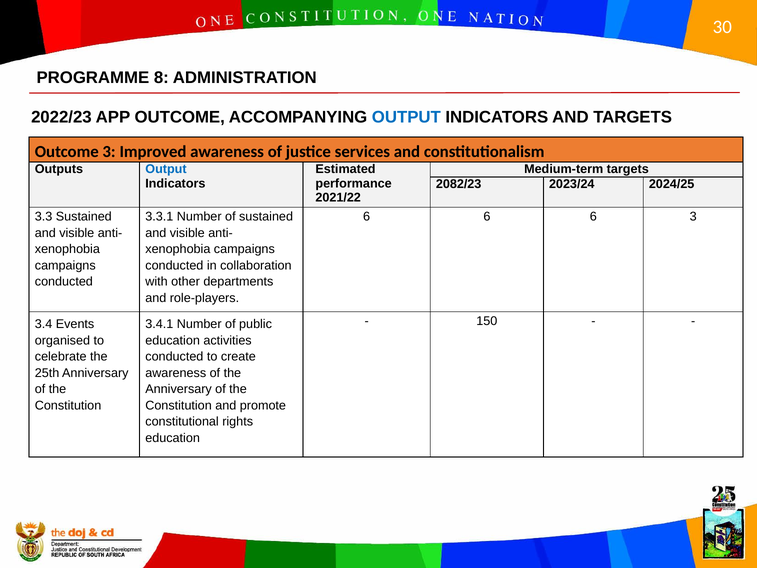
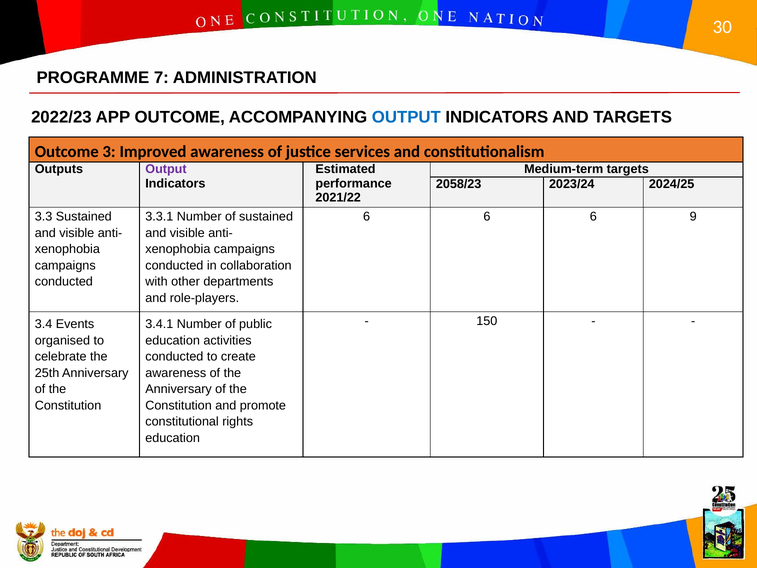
8: 8 -> 7
Output at (166, 169) colour: blue -> purple
2082/23: 2082/23 -> 2058/23
6 3: 3 -> 9
